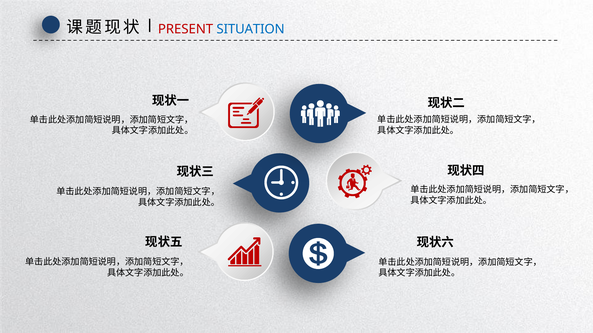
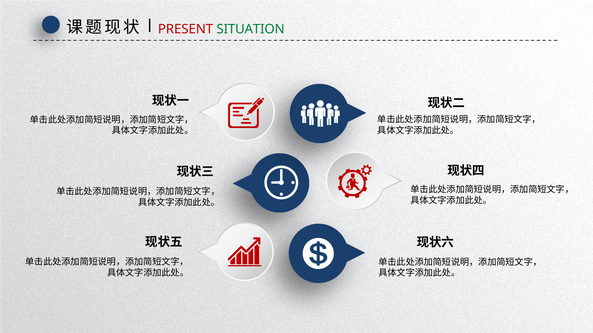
SITUATION colour: blue -> green
